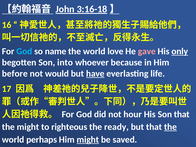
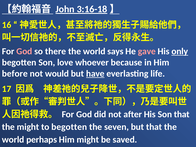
God at (24, 51) colour: light blue -> pink
name: name -> there
love: love -> says
into: into -> love
hour: hour -> after
to righteous: righteous -> begotten
ready: ready -> seven
the at (170, 127) underline: present -> none
might at (88, 140) underline: present -> none
